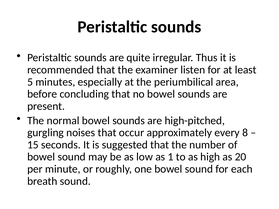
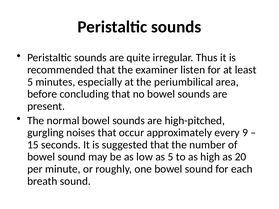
8: 8 -> 9
as 1: 1 -> 5
